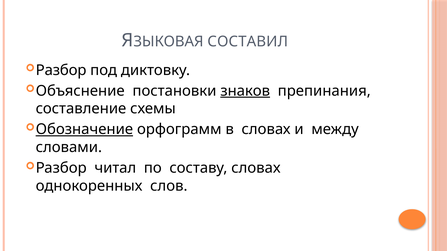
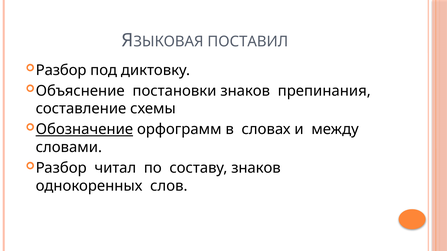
СОСТАВИЛ: СОСТАВИЛ -> ПОСТАВИЛ
знаков at (245, 91) underline: present -> none
составу словах: словах -> знаков
